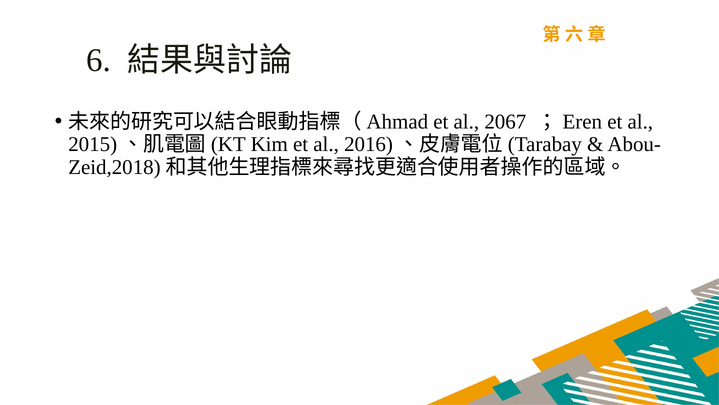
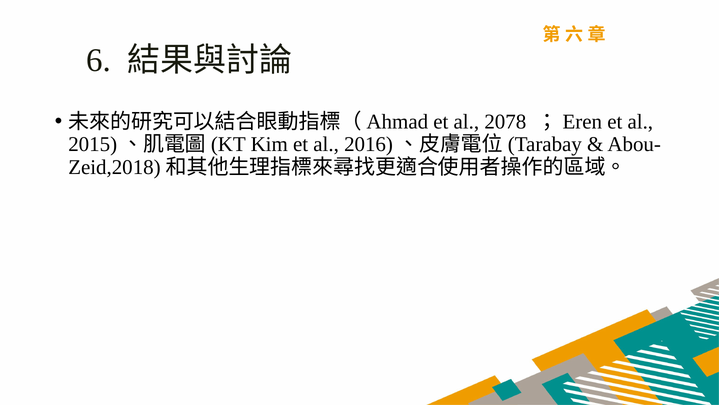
2067: 2067 -> 2078
